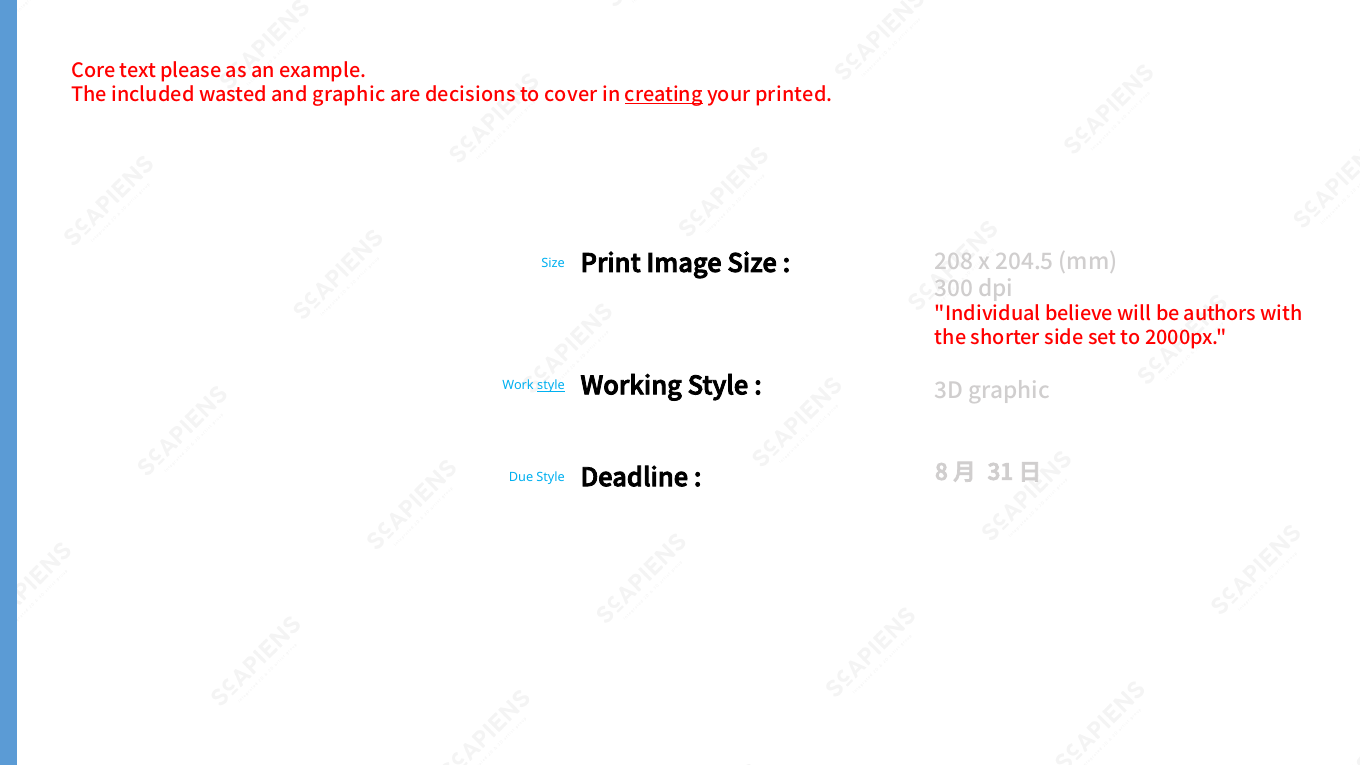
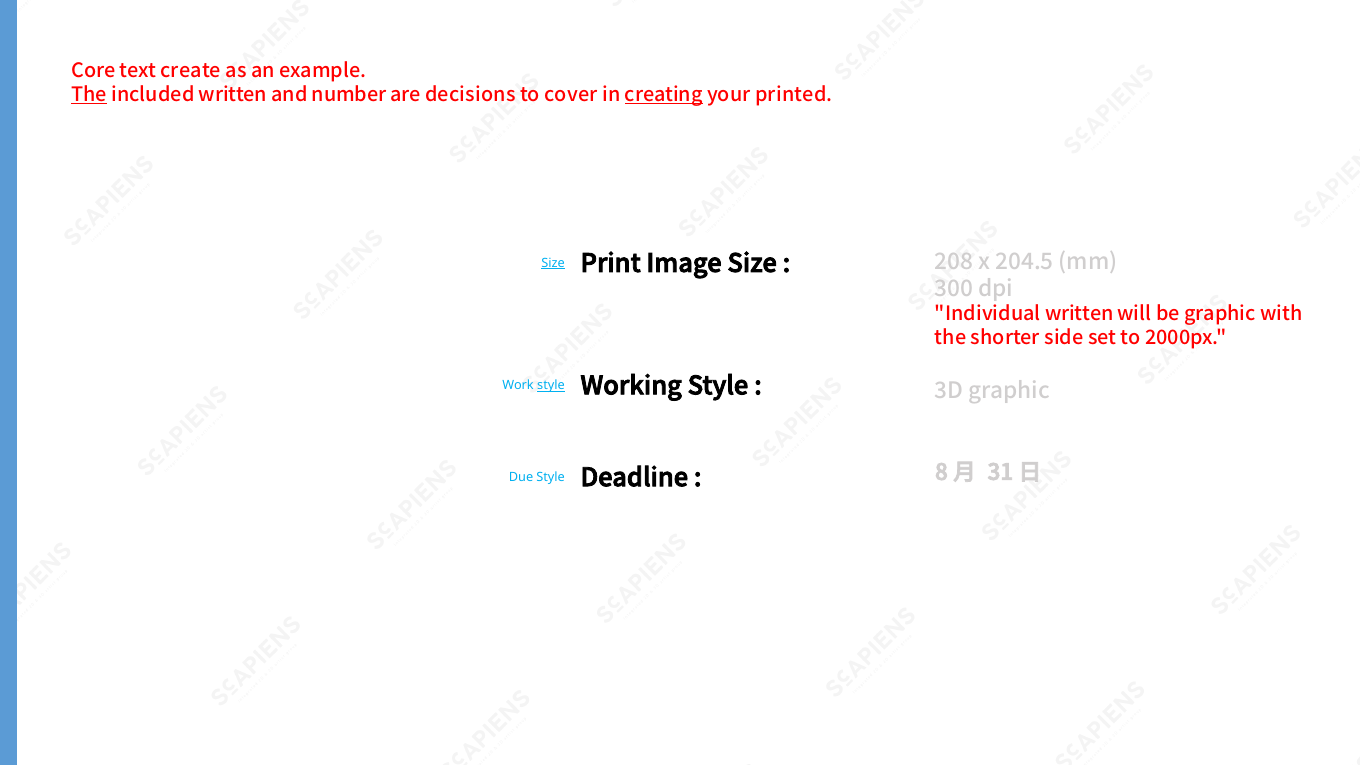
please: please -> create
The at (89, 95) underline: none -> present
included wasted: wasted -> written
and graphic: graphic -> number
Size at (553, 263) underline: none -> present
Individual believe: believe -> written
be authors: authors -> graphic
